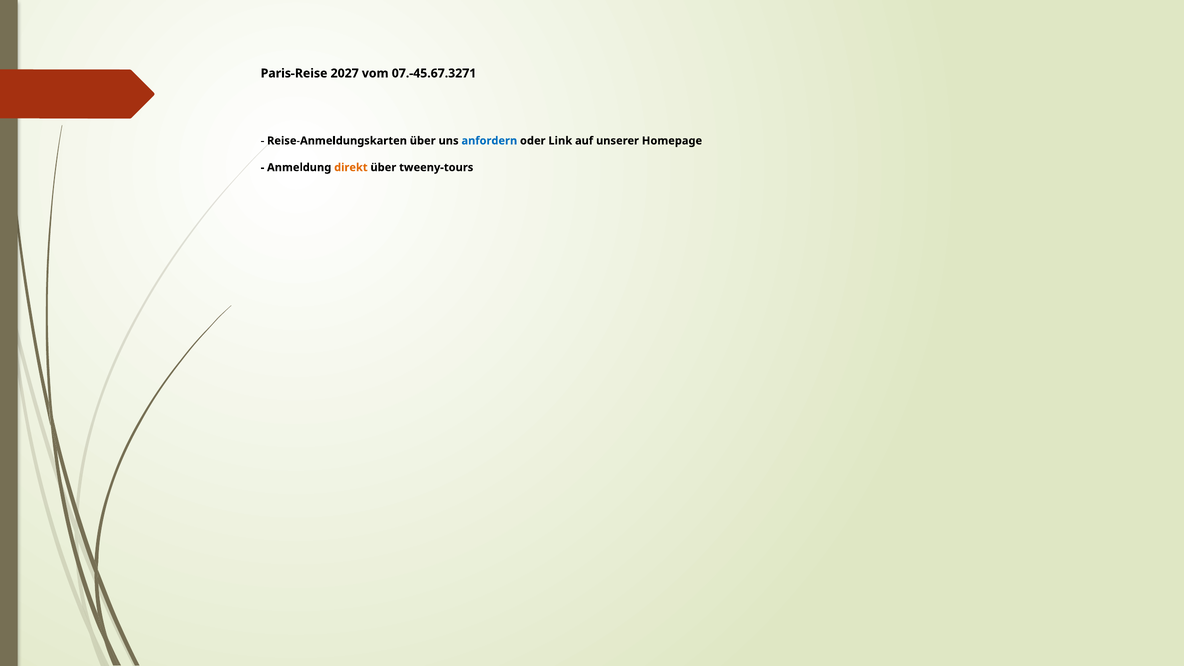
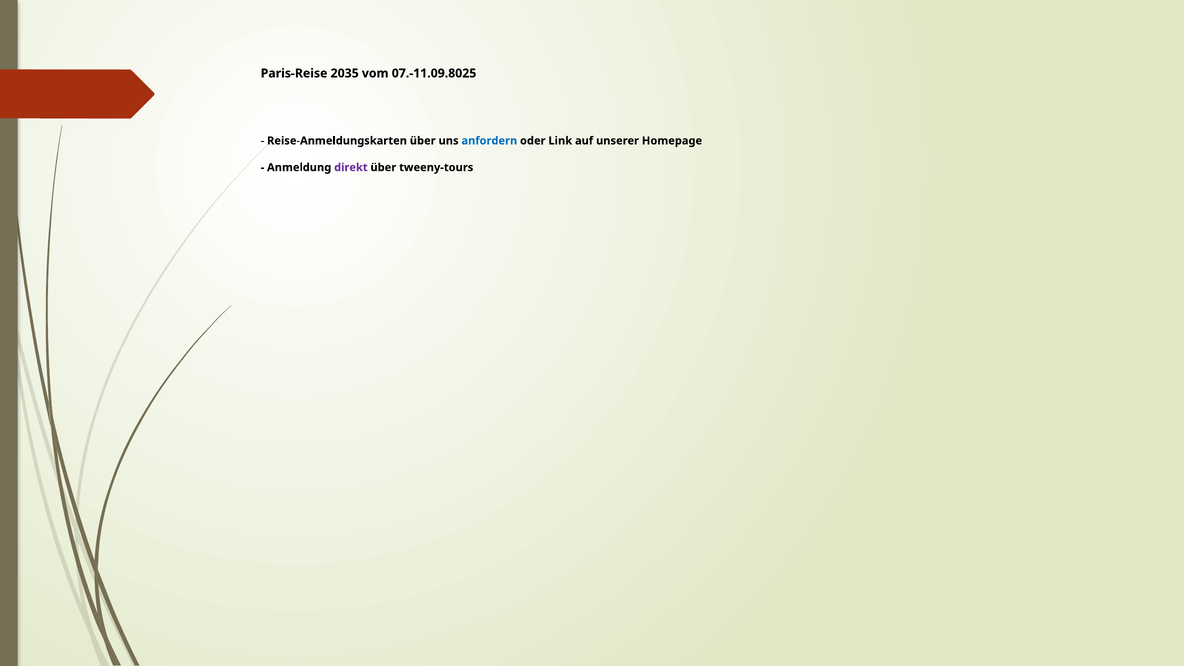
2027: 2027 -> 2035
07.-45.67.3271: 07.-45.67.3271 -> 07.-11.09.8025
direkt colour: orange -> purple
